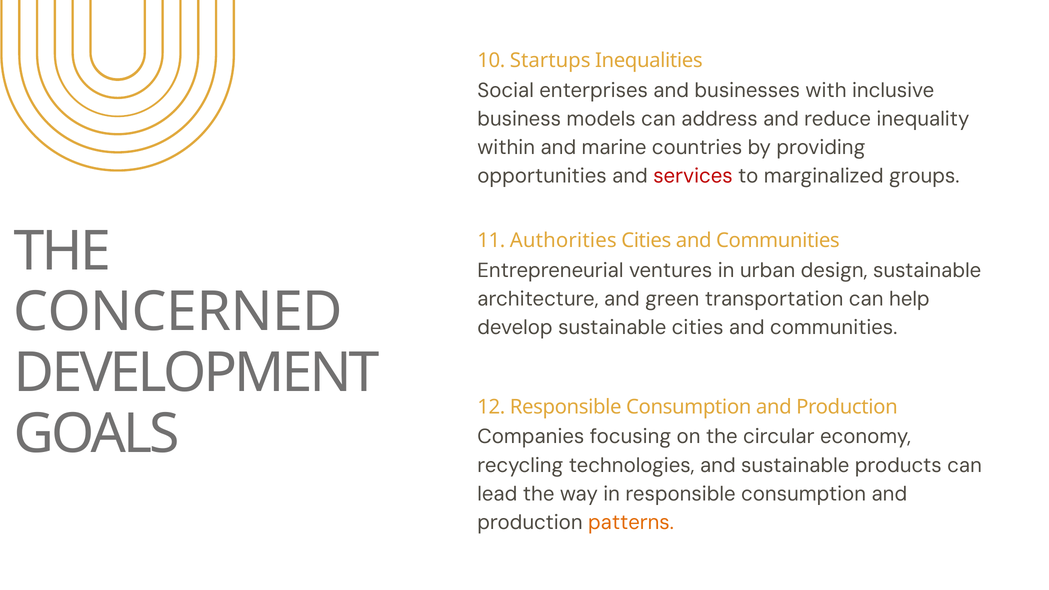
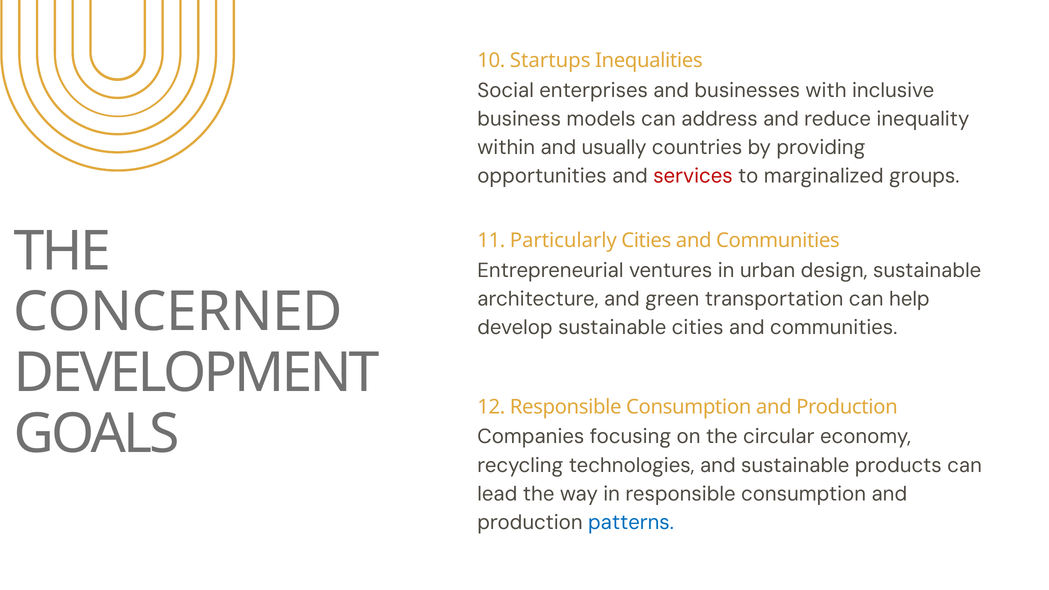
marine: marine -> usually
Authorities: Authorities -> Particularly
patterns colour: orange -> blue
